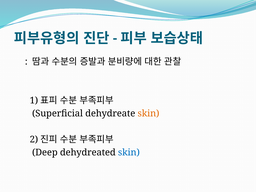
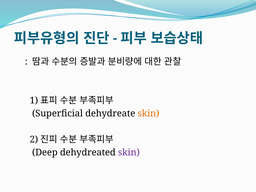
skin at (129, 152) colour: blue -> purple
